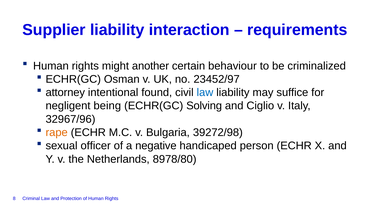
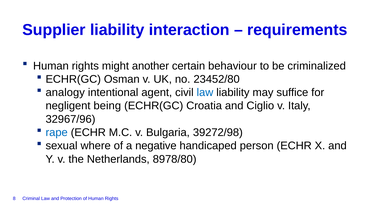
23452/97: 23452/97 -> 23452/80
attorney: attorney -> analogy
found: found -> agent
Solving: Solving -> Croatia
rape colour: orange -> blue
officer: officer -> where
